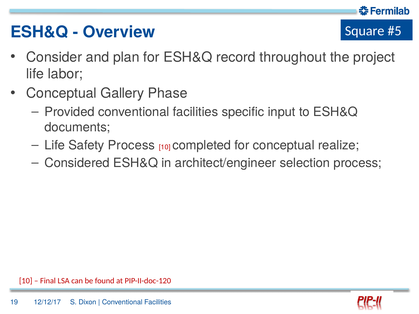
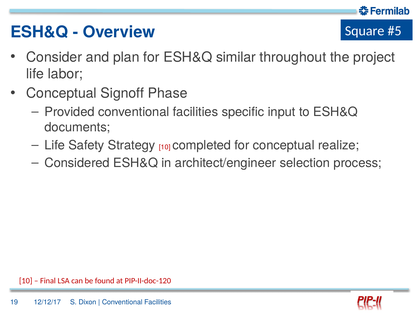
record: record -> similar
Gallery: Gallery -> Signoff
Safety Process: Process -> Strategy
